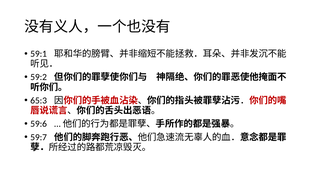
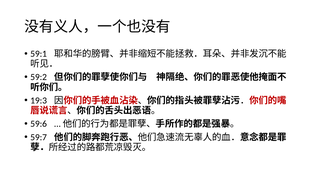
65:3: 65:3 -> 19:3
